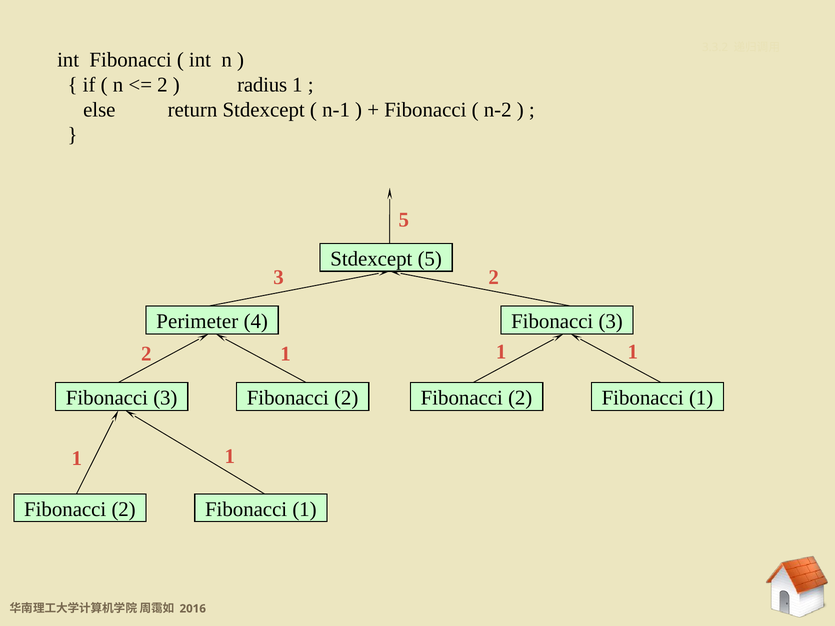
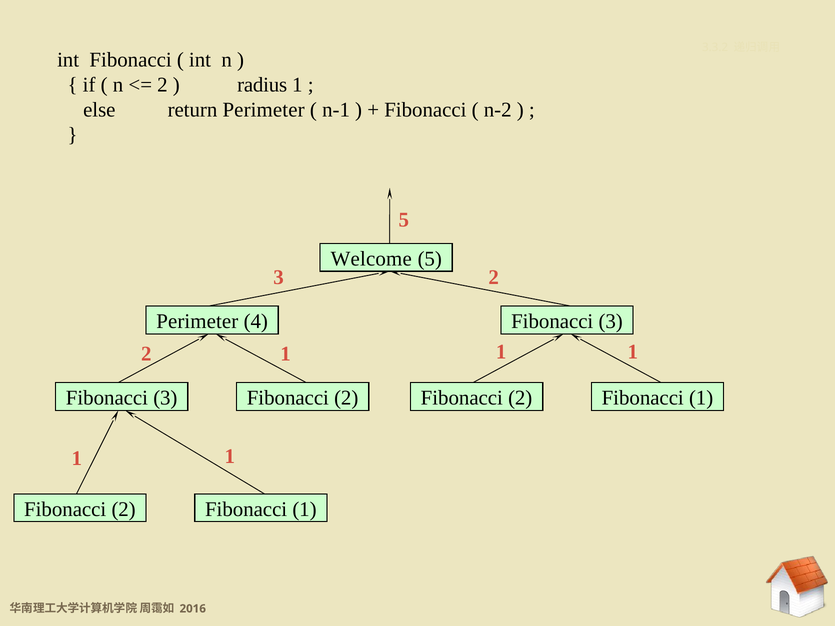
return Stdexcept: Stdexcept -> Perimeter
Stdexcept at (371, 259): Stdexcept -> Welcome
